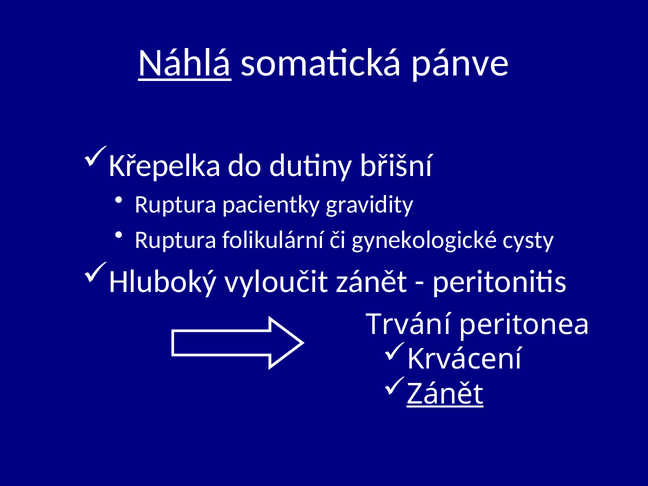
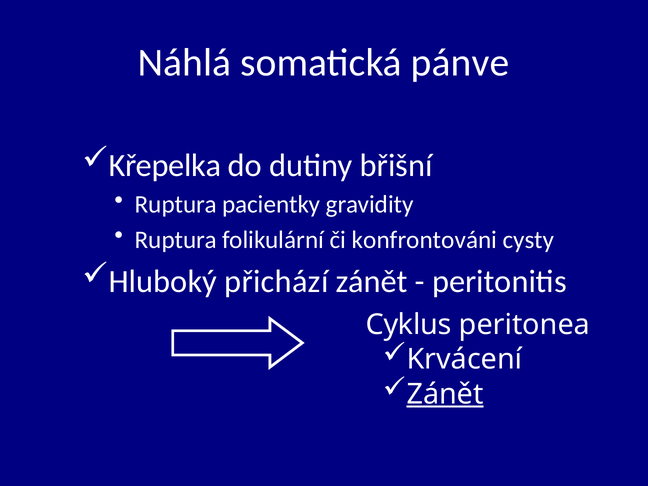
Náhlá underline: present -> none
gynekologické: gynekologické -> konfrontováni
vyloučit: vyloučit -> přichází
Trvání: Trvání -> Cyklus
